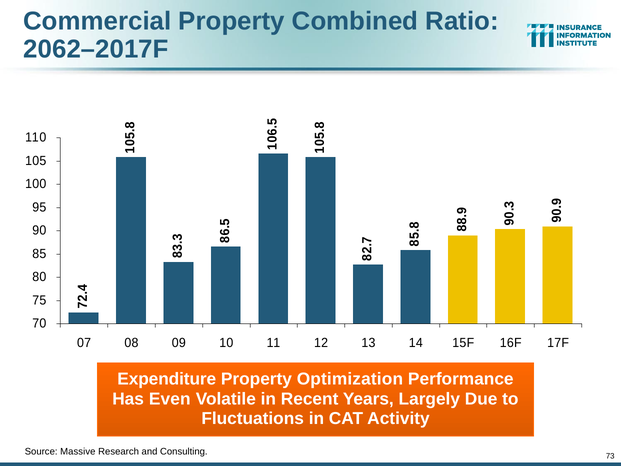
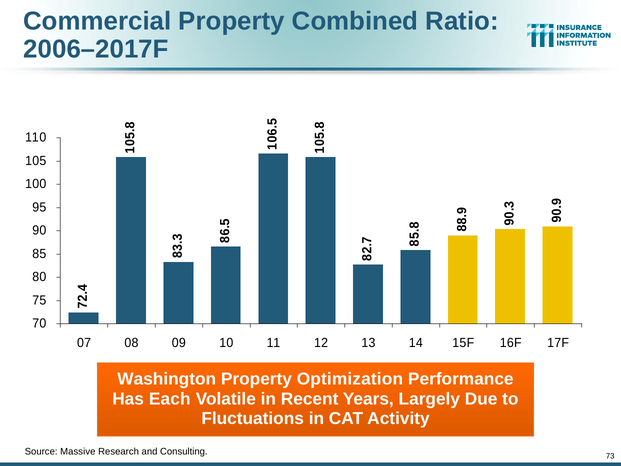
2062–2017F: 2062–2017F -> 2006–2017F
Expenditure: Expenditure -> Washington
Even: Even -> Each
